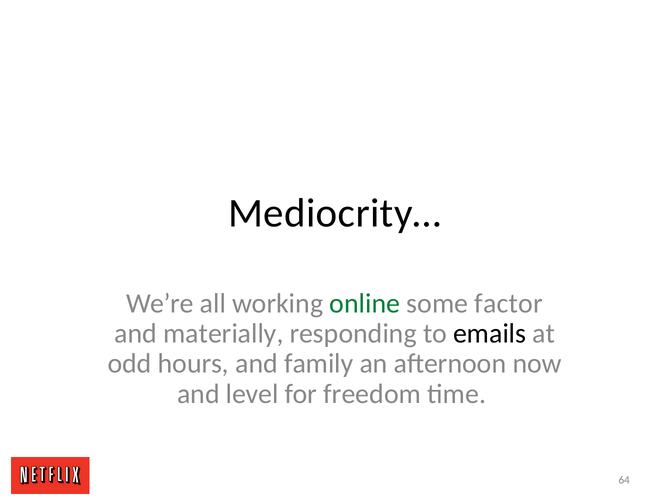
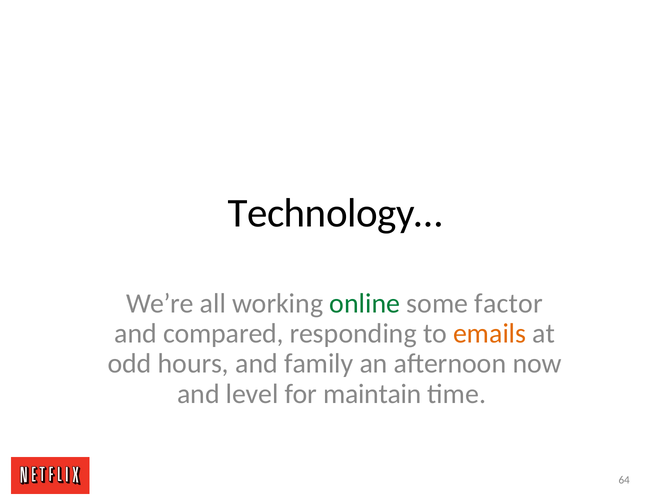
Mediocrity…: Mediocrity… -> Technology…
materially: materially -> compared
emails colour: black -> orange
freedom: freedom -> maintain
